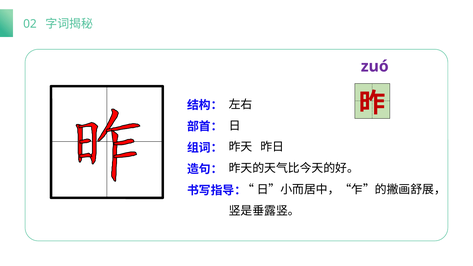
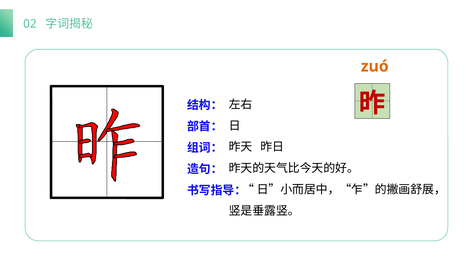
zuó colour: purple -> orange
